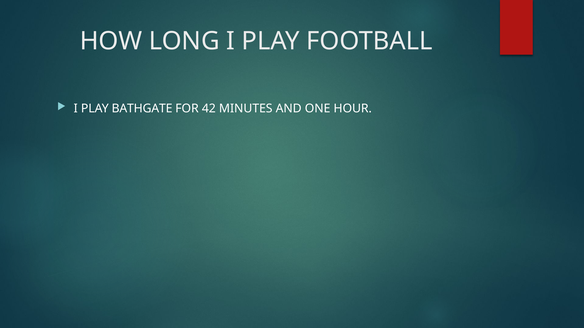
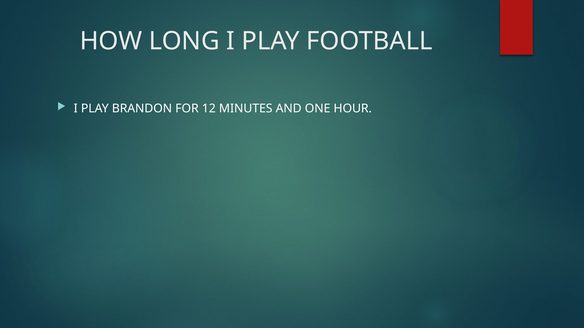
BATHGATE: BATHGATE -> BRANDON
42: 42 -> 12
